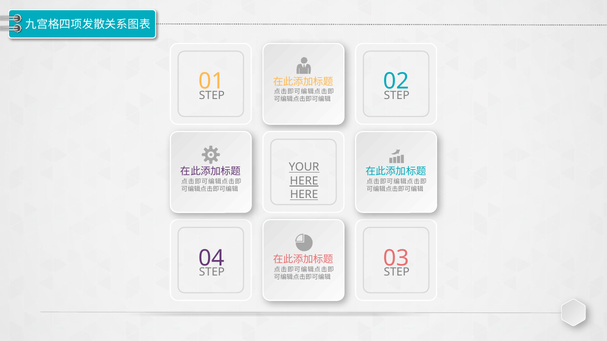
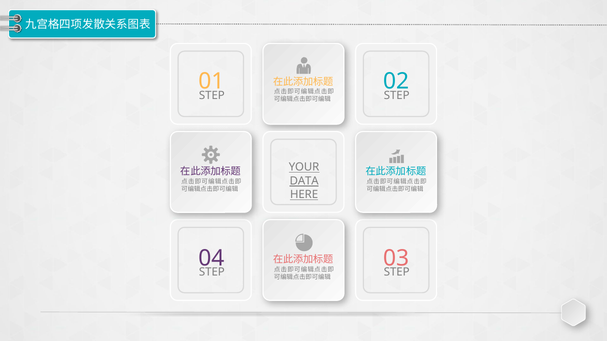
HERE at (304, 181): HERE -> DATA
